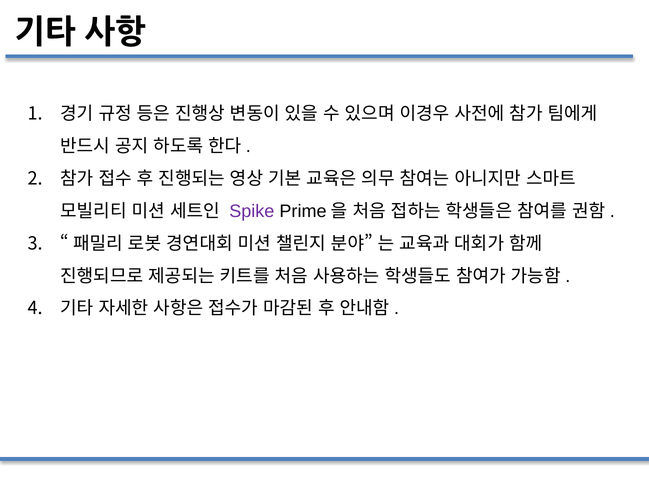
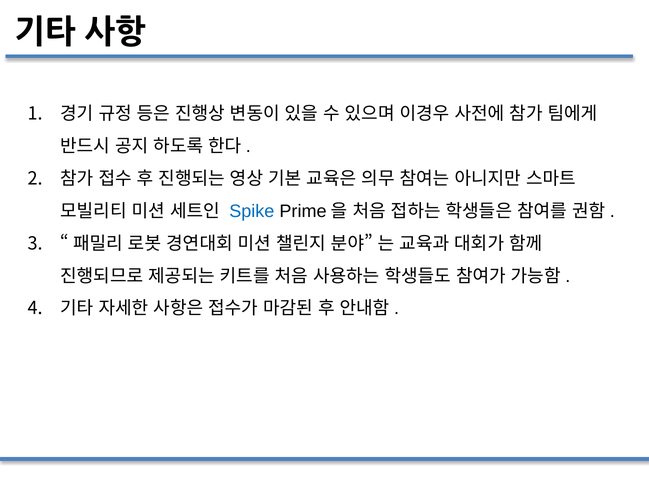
Spike colour: purple -> blue
